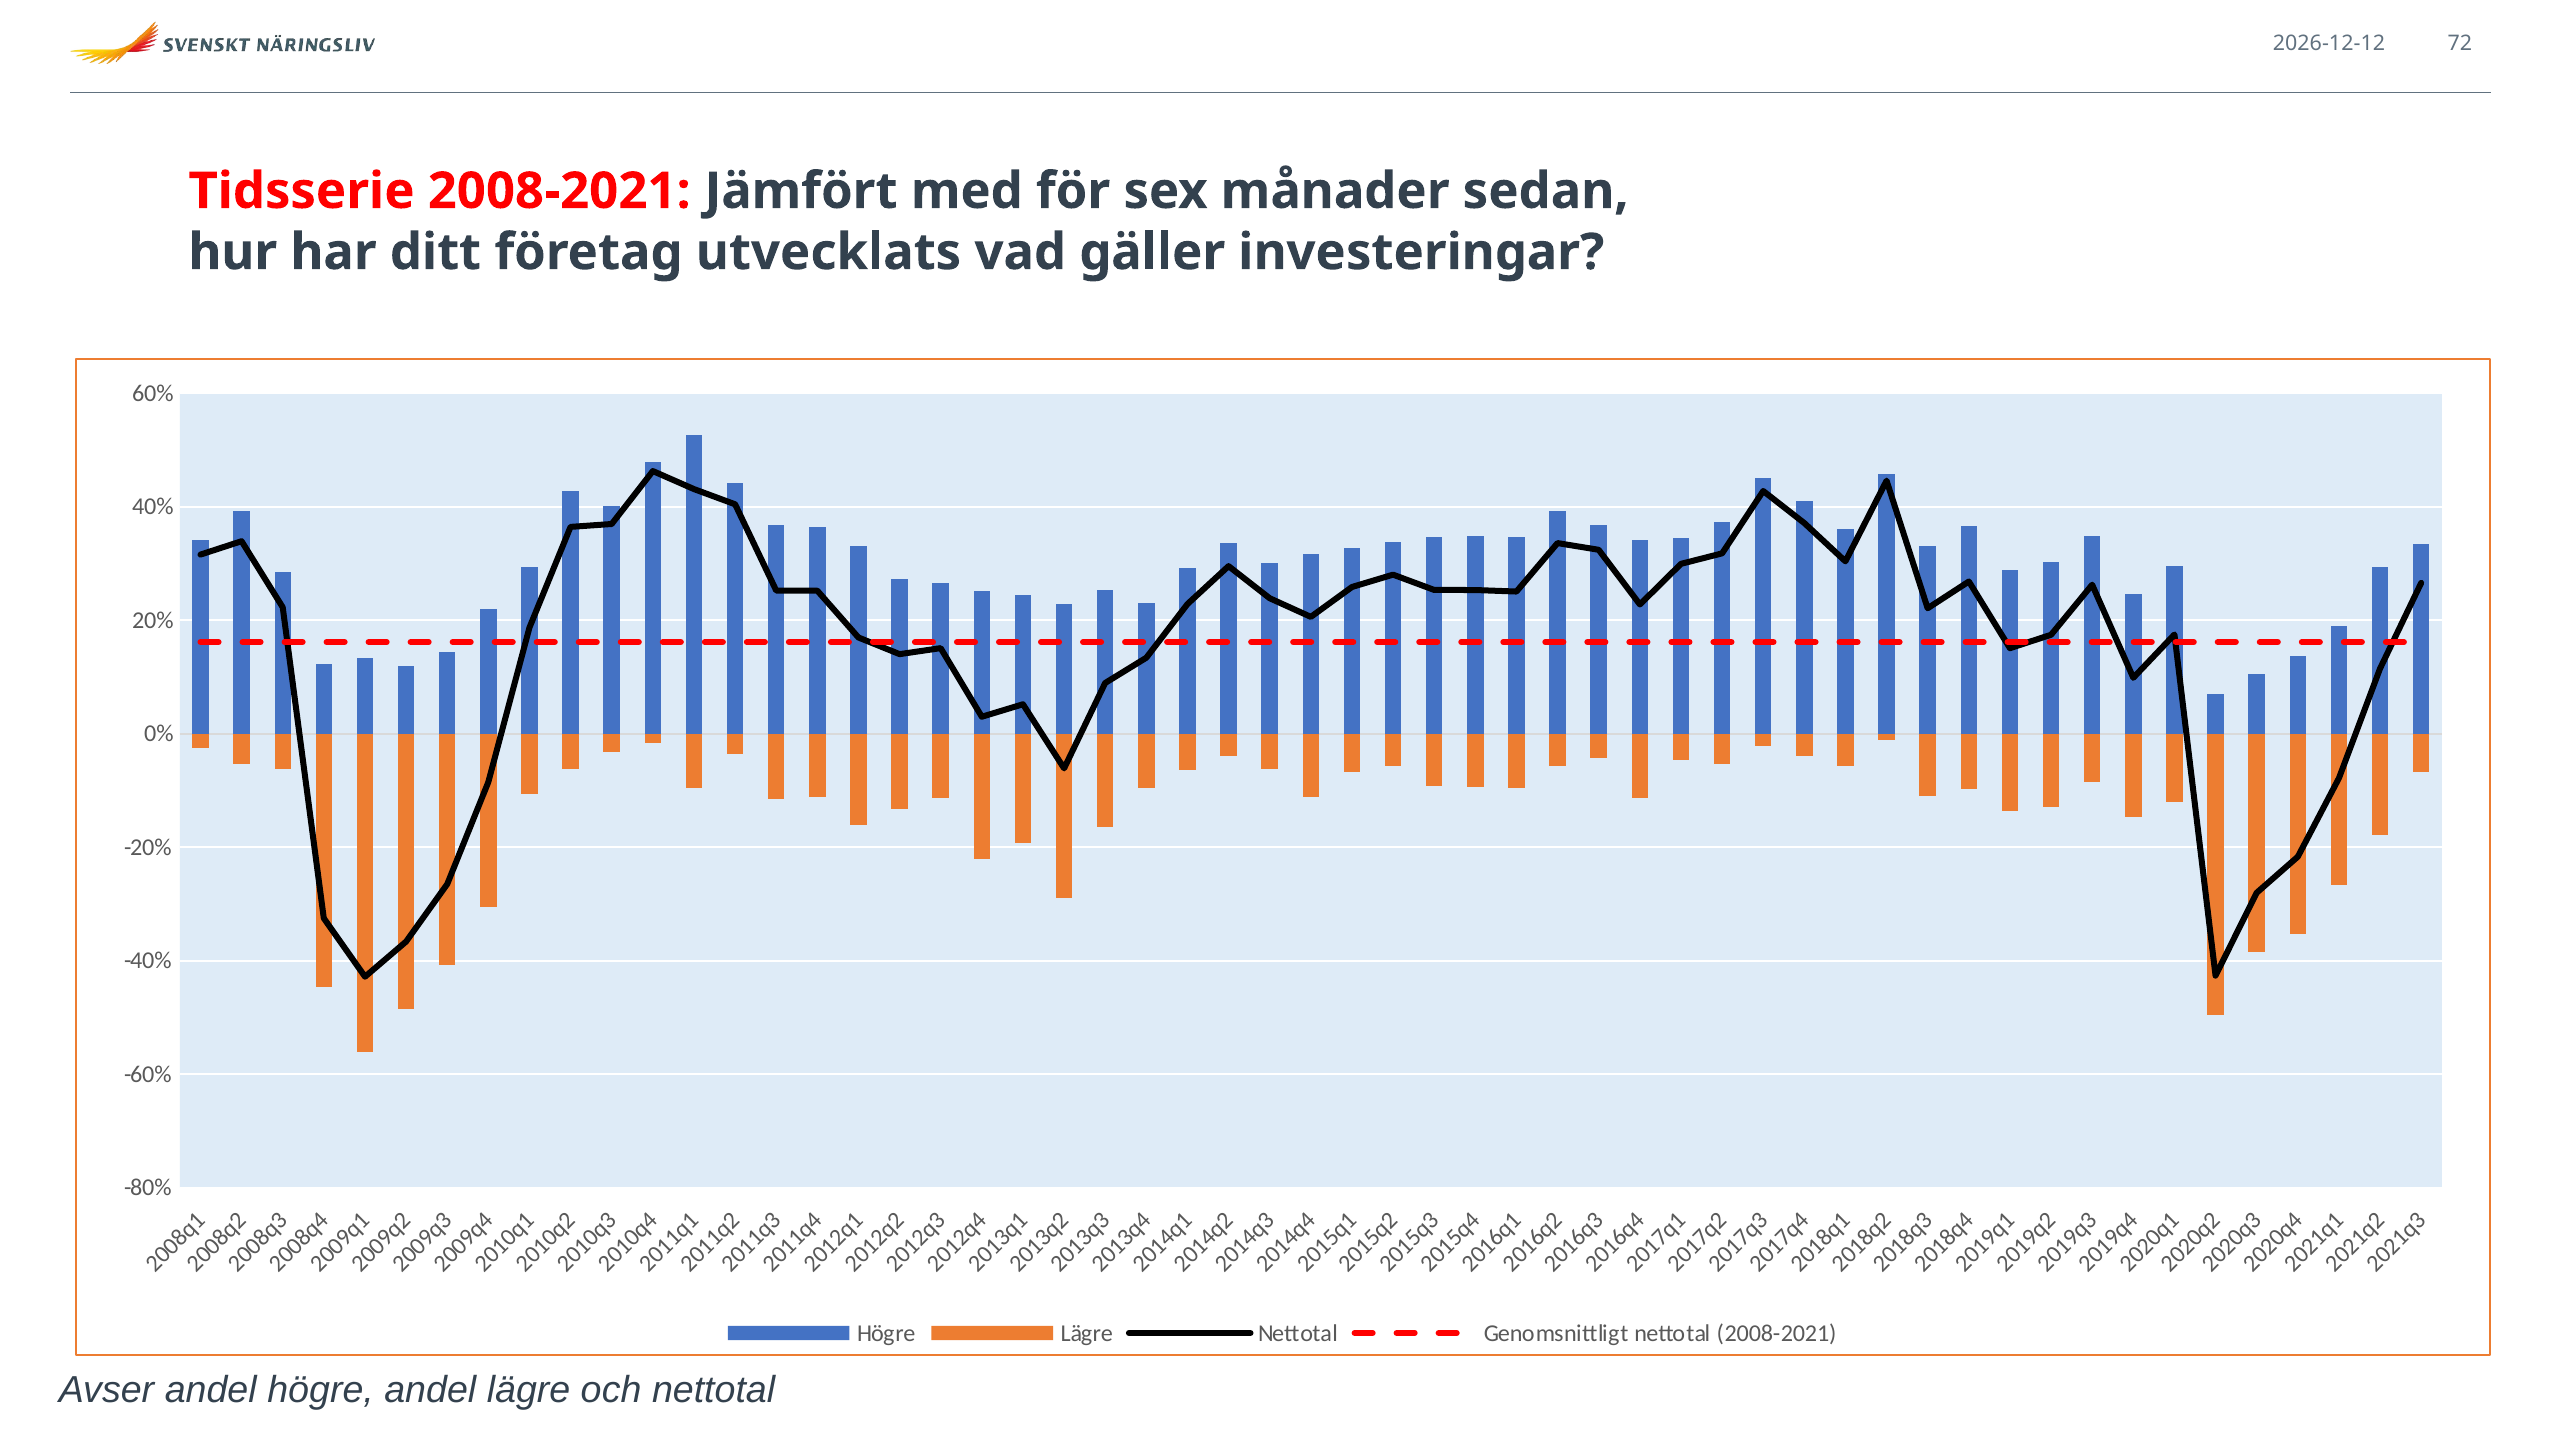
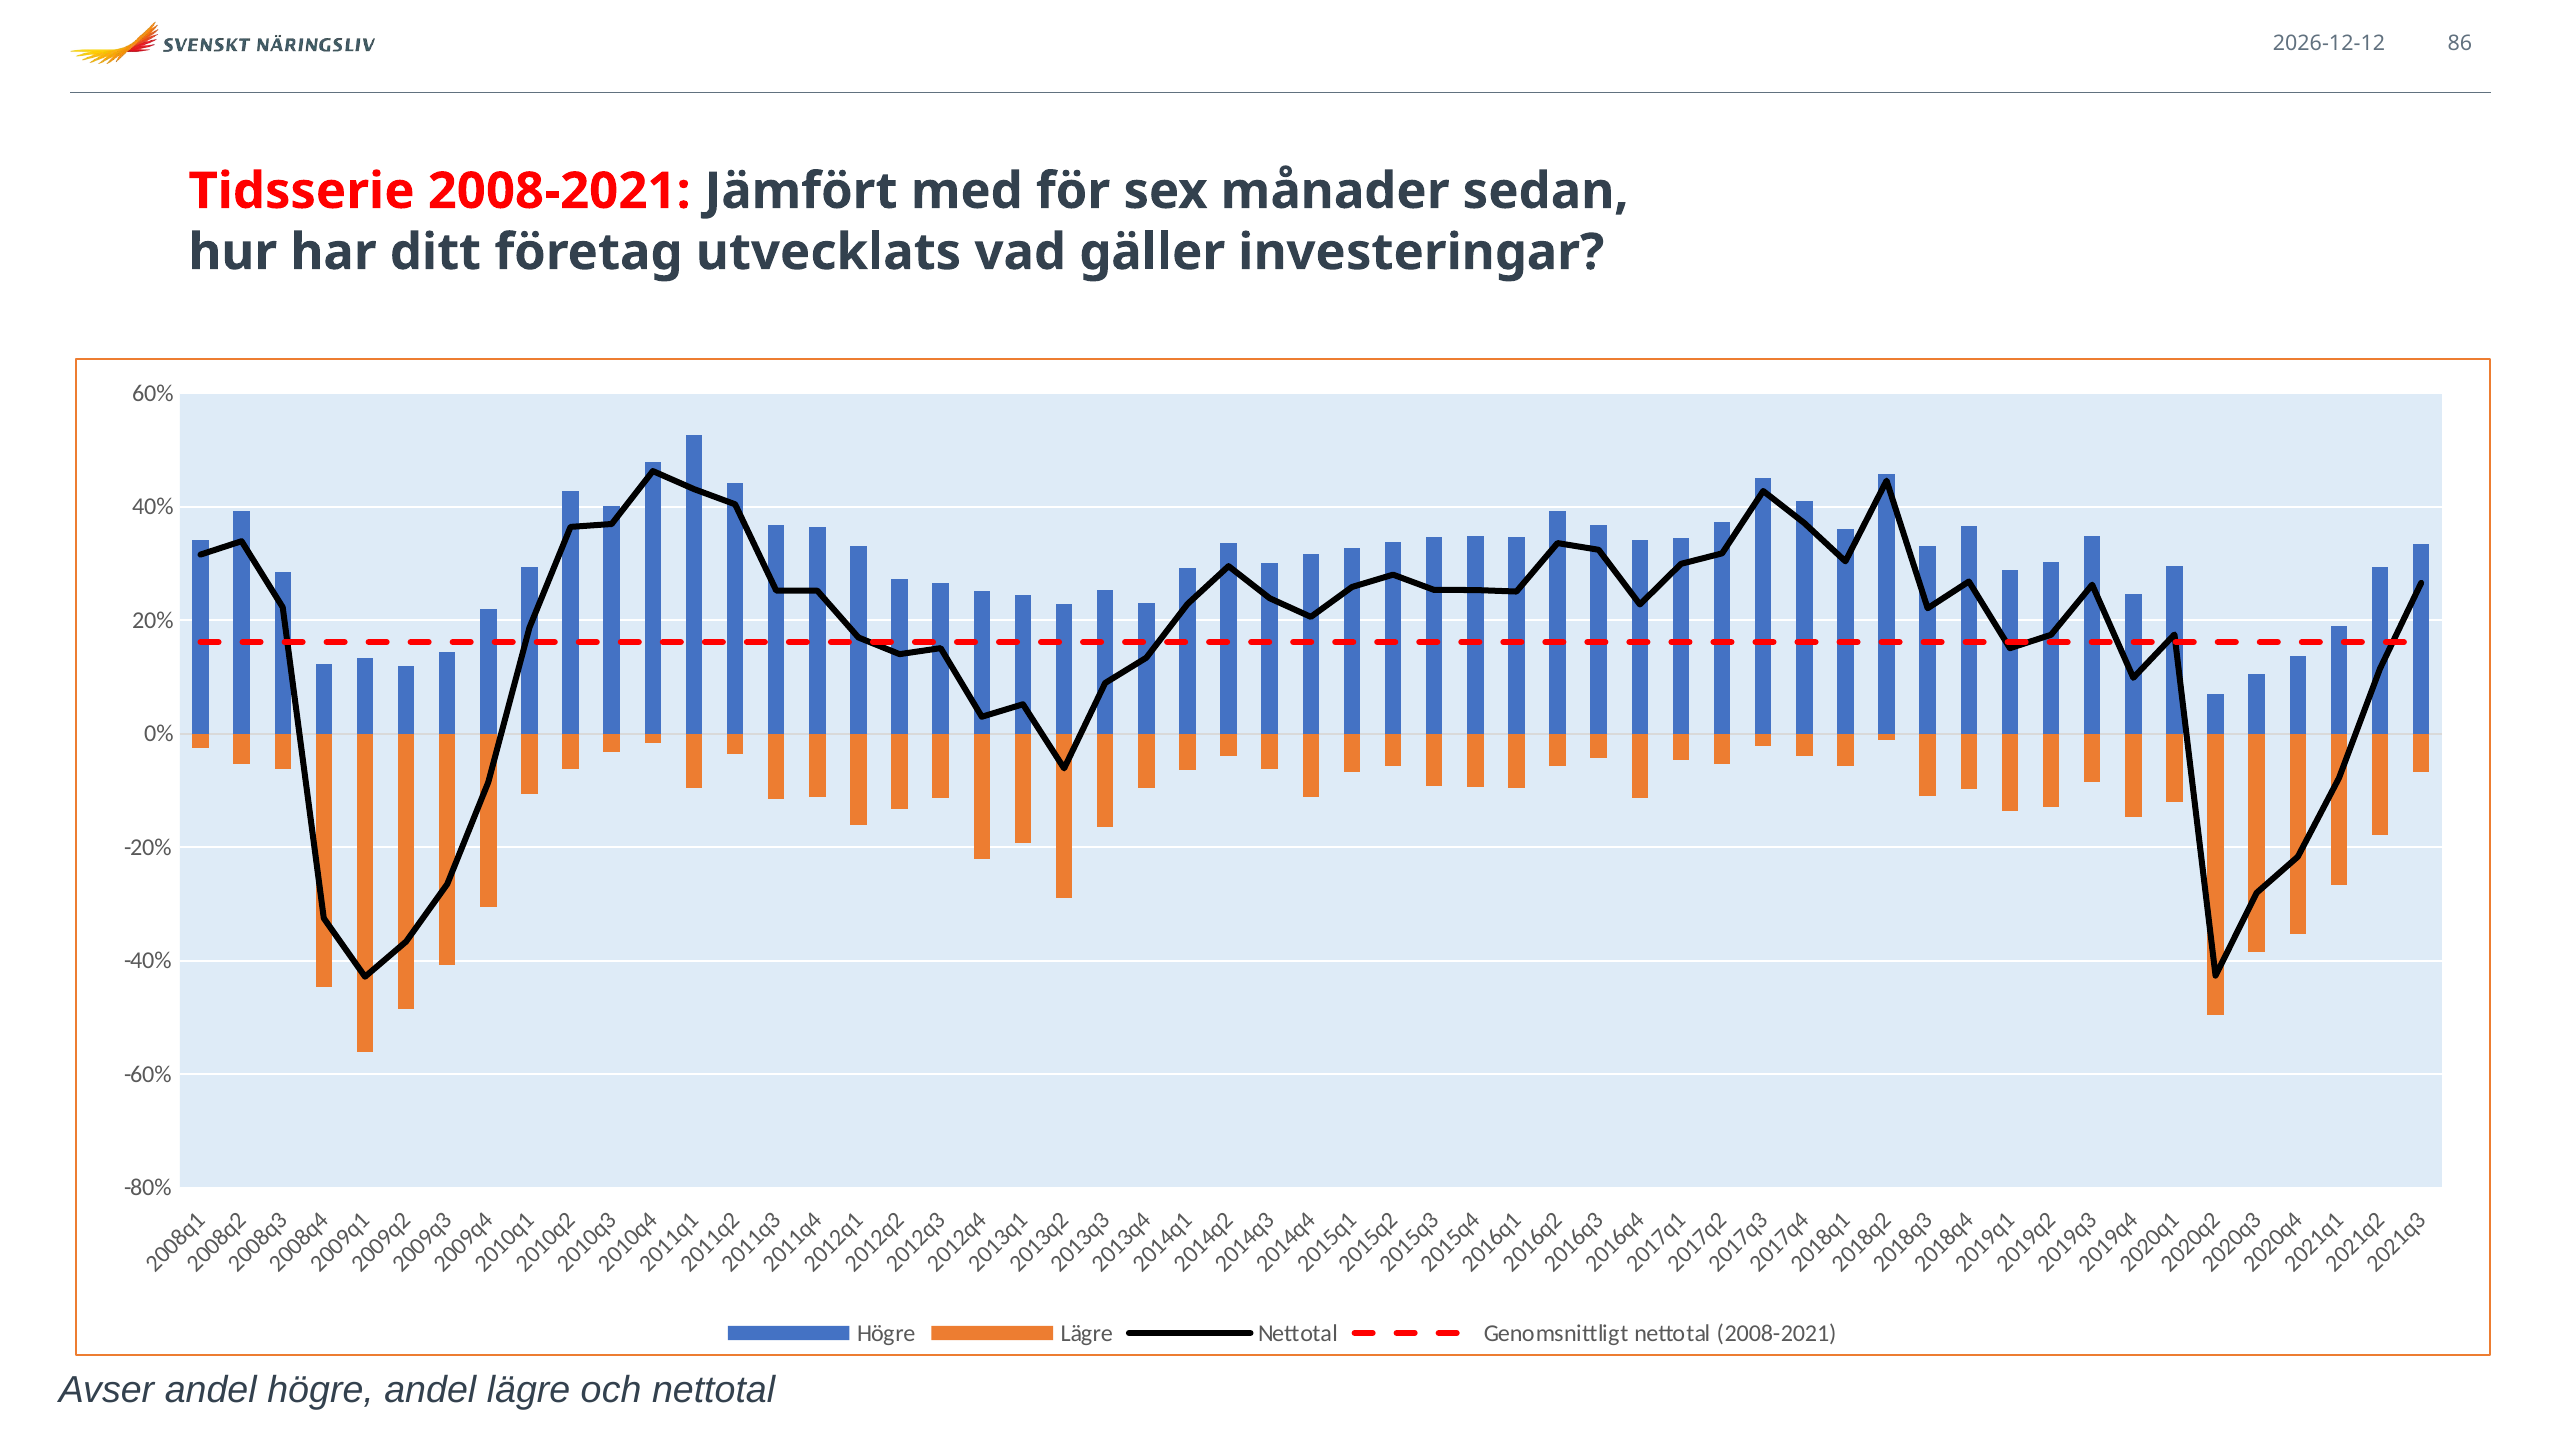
72: 72 -> 86
